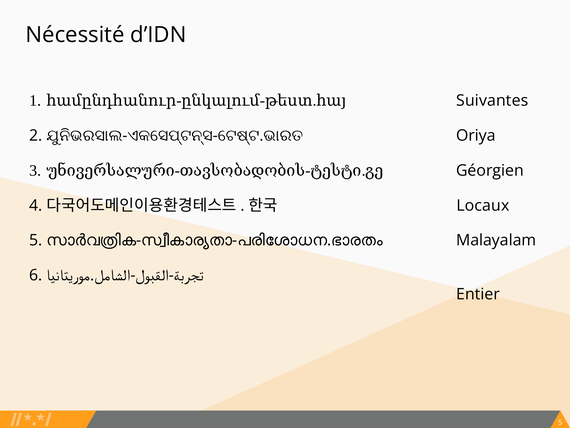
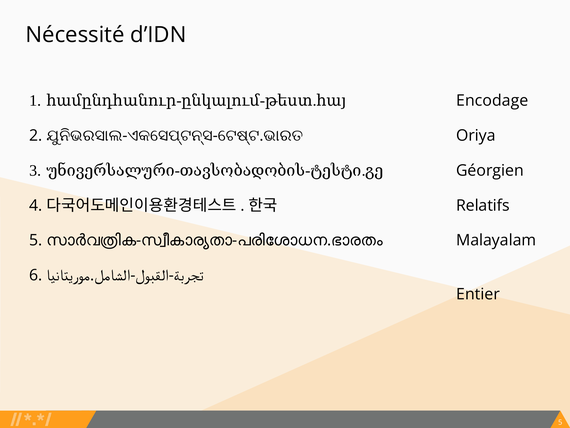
Suivantes: Suivantes -> Encodage
Locaux: Locaux -> Relatifs
